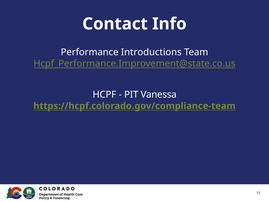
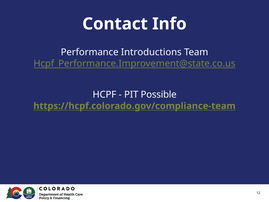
Vanessa: Vanessa -> Possible
